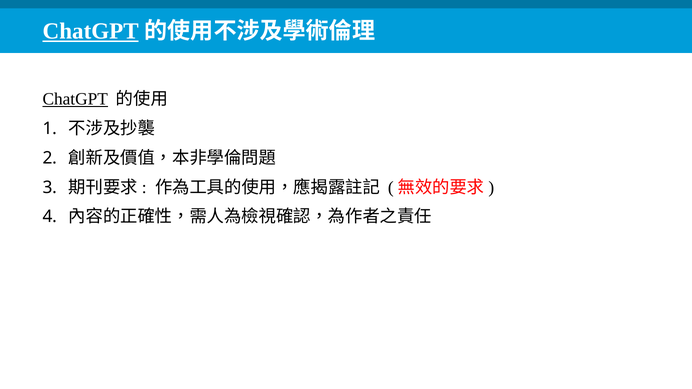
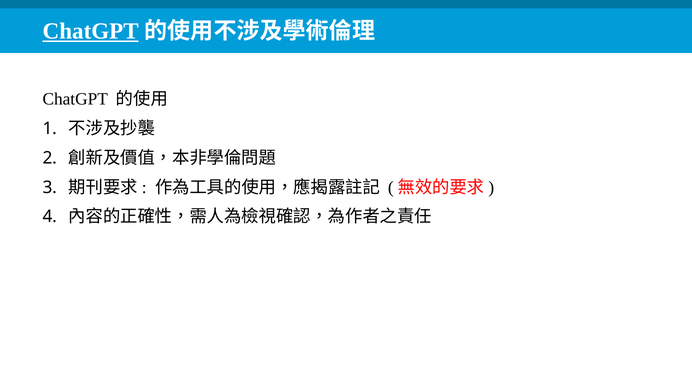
ChatGPT at (75, 99) underline: present -> none
